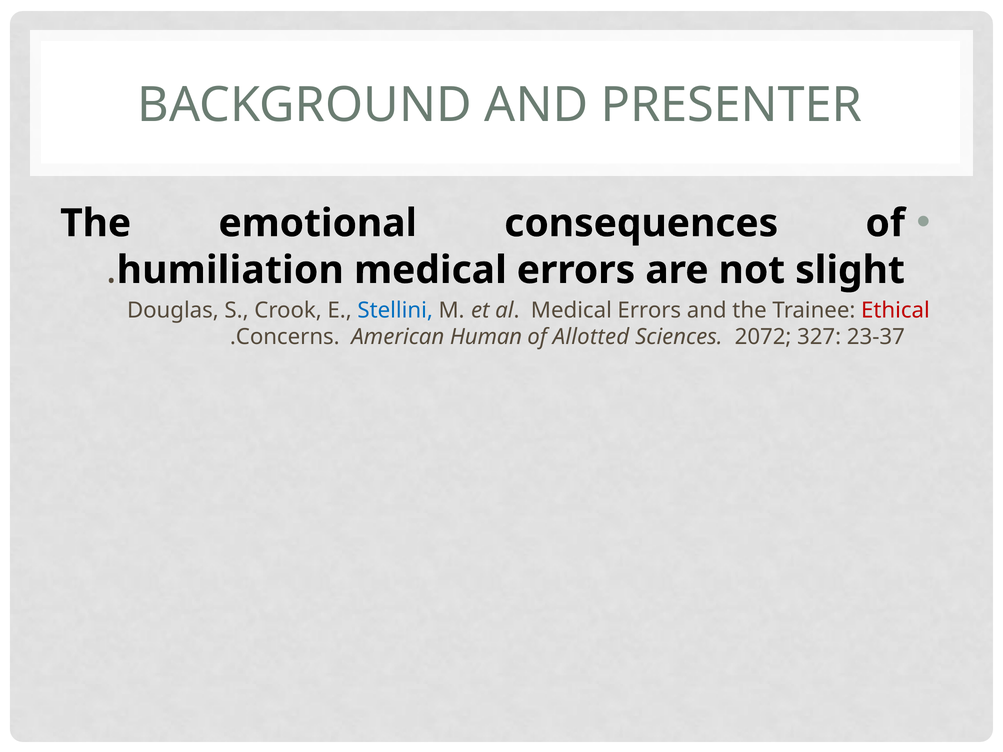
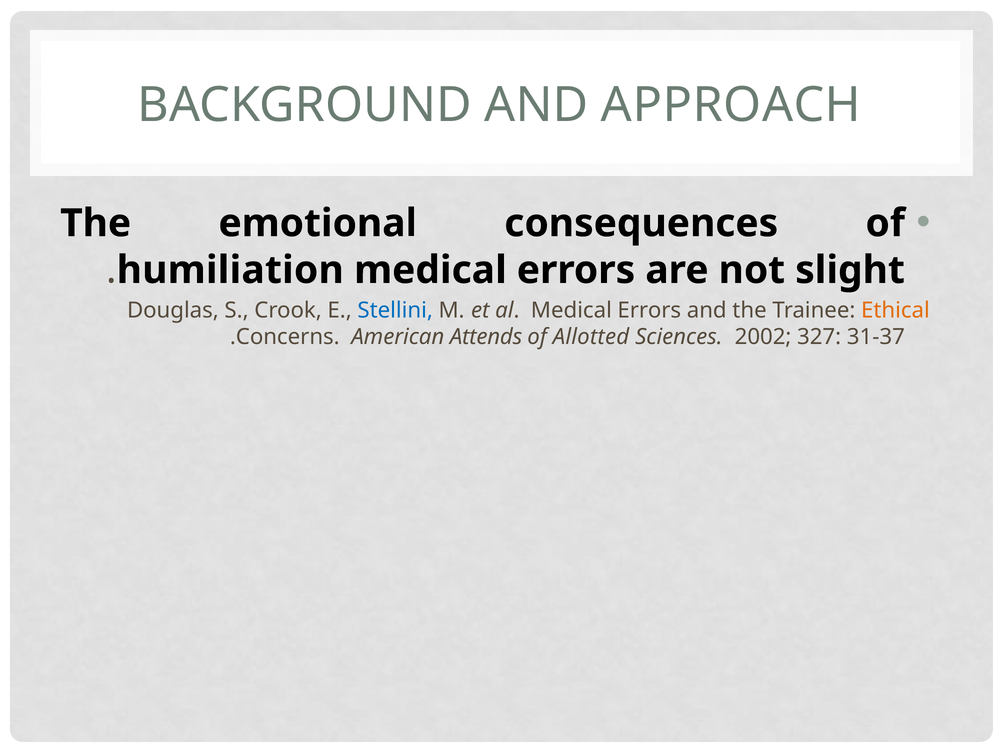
PRESENTER: PRESENTER -> APPROACH
Ethical colour: red -> orange
Human: Human -> Attends
2072: 2072 -> 2002
23-37: 23-37 -> 31-37
